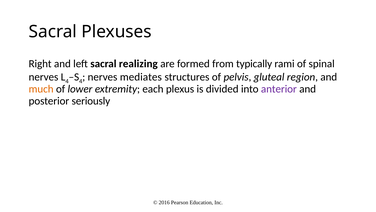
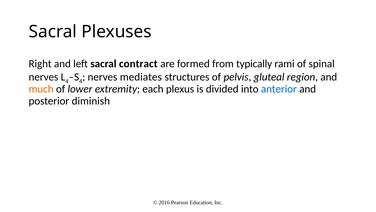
realizing: realizing -> contract
anterior colour: purple -> blue
seriously: seriously -> diminish
